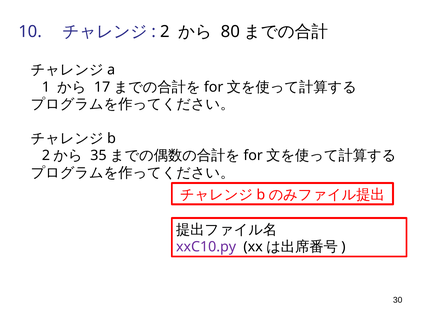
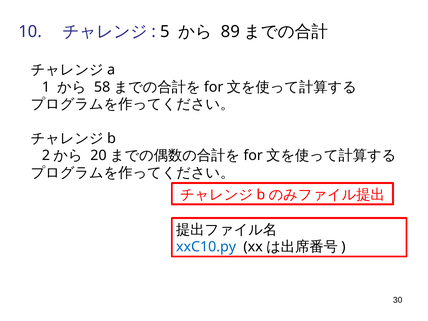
2 at (165, 32): 2 -> 5
80: 80 -> 89
17: 17 -> 58
35: 35 -> 20
xxC10.py colour: purple -> blue
